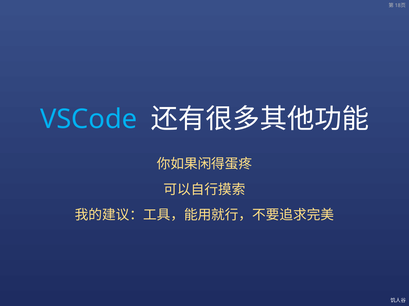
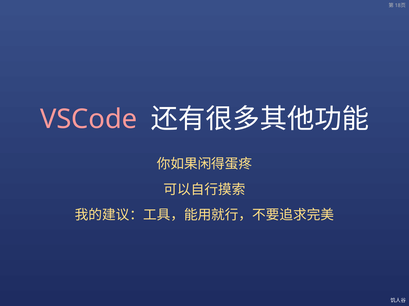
VSCode colour: light blue -> pink
